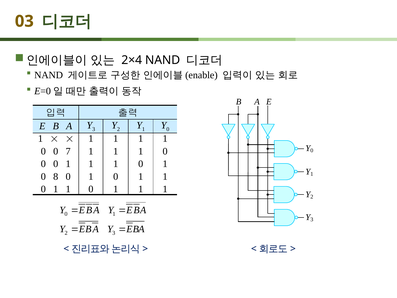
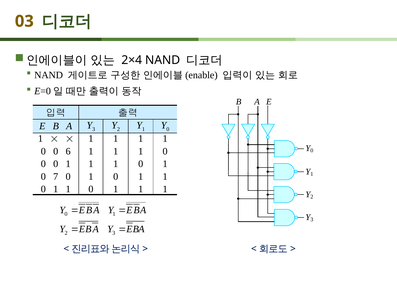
7: 7 -> 6
8: 8 -> 7
